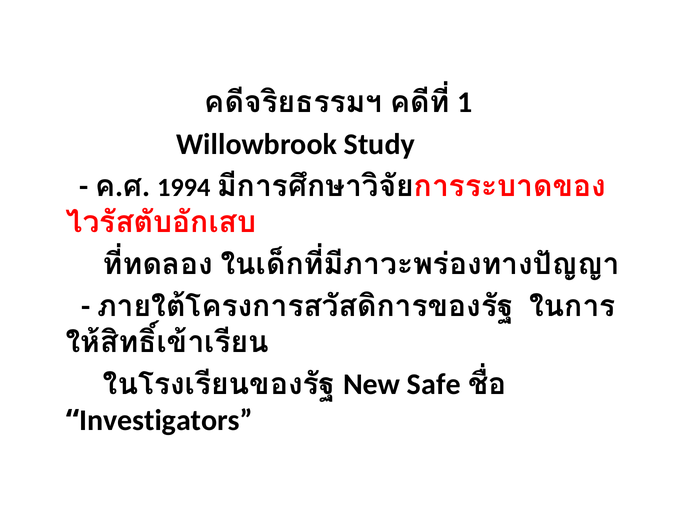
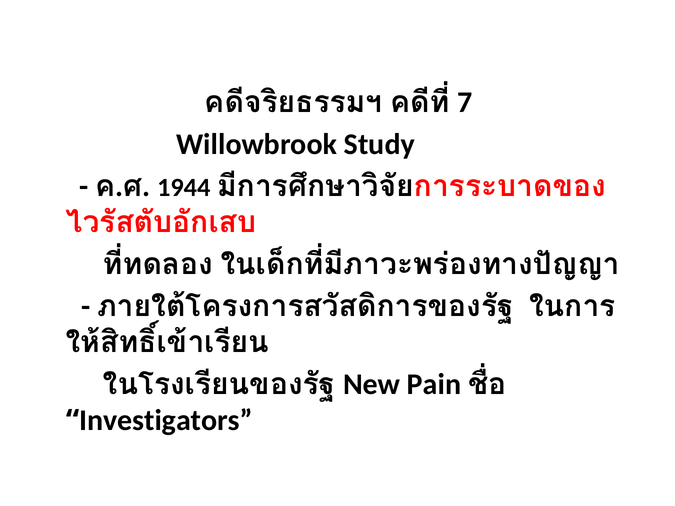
1: 1 -> 7
1994: 1994 -> 1944
Safe: Safe -> Pain
